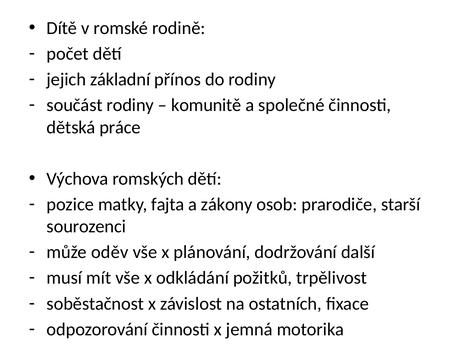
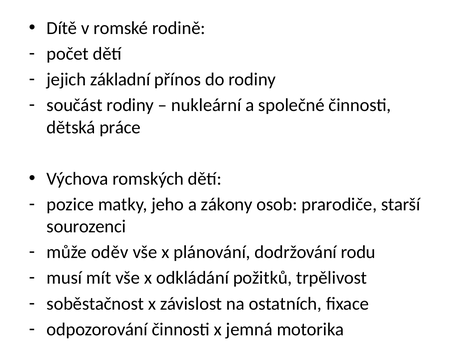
komunitě: komunitě -> nukleární
fajta: fajta -> jeho
další: další -> rodu
